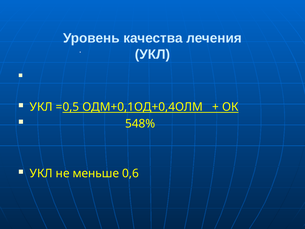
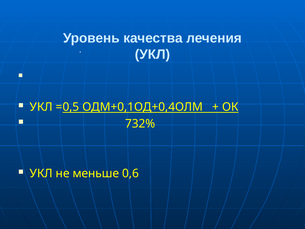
548%: 548% -> 732%
